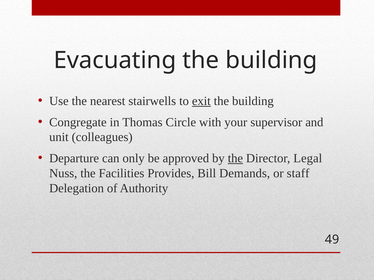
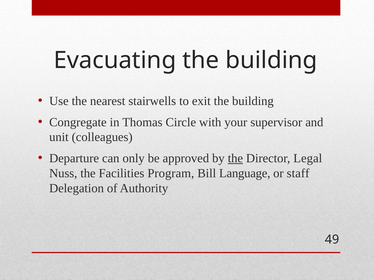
exit underline: present -> none
Provides: Provides -> Program
Demands: Demands -> Language
